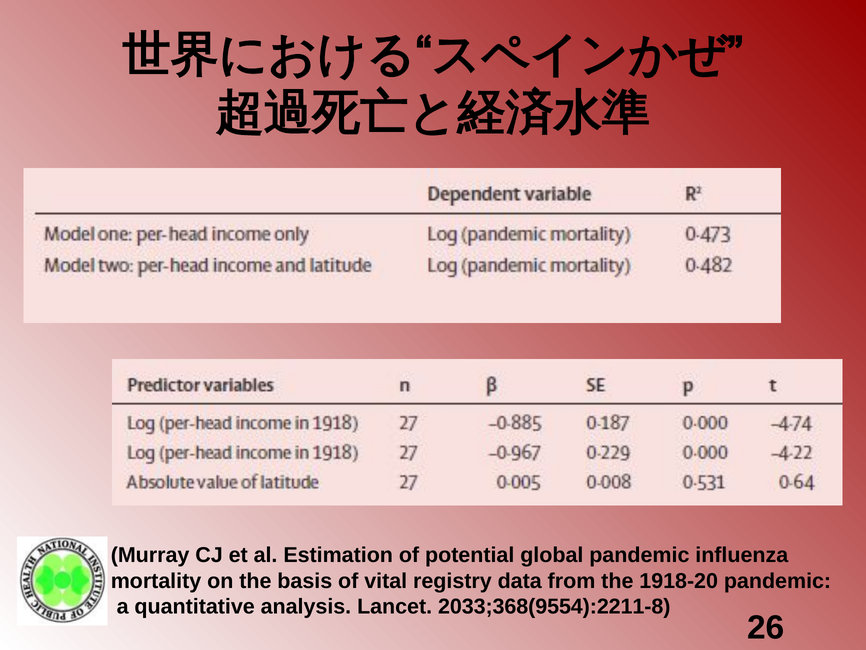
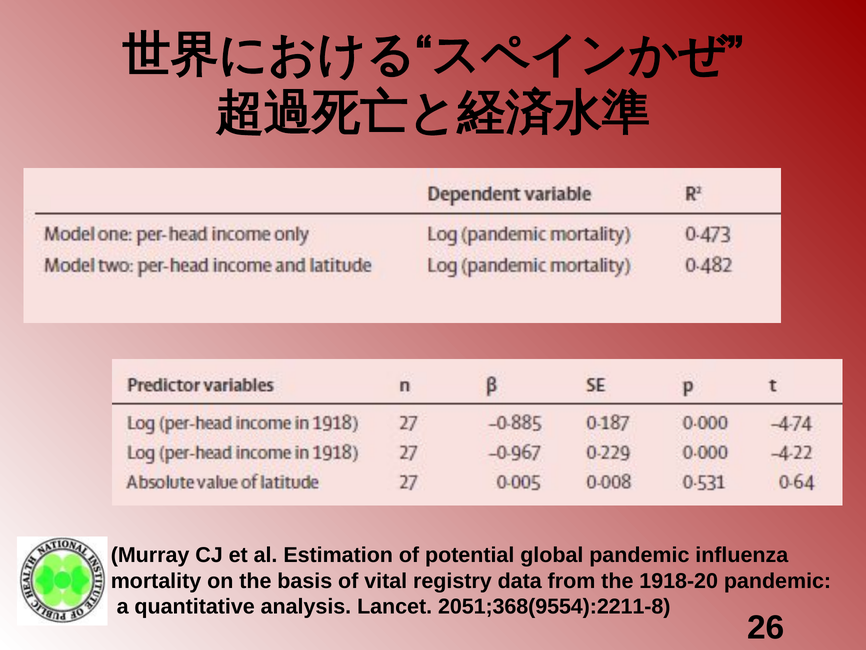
2033;368(9554):2211-8: 2033;368(9554):2211-8 -> 2051;368(9554):2211-8
